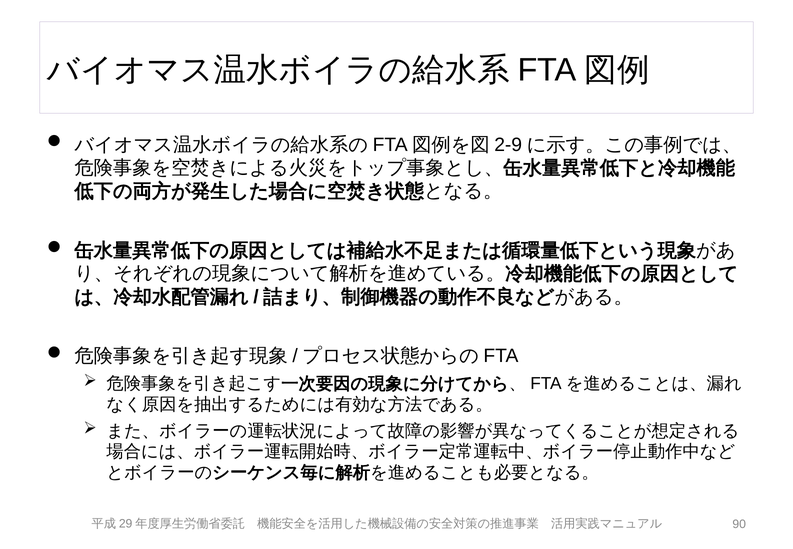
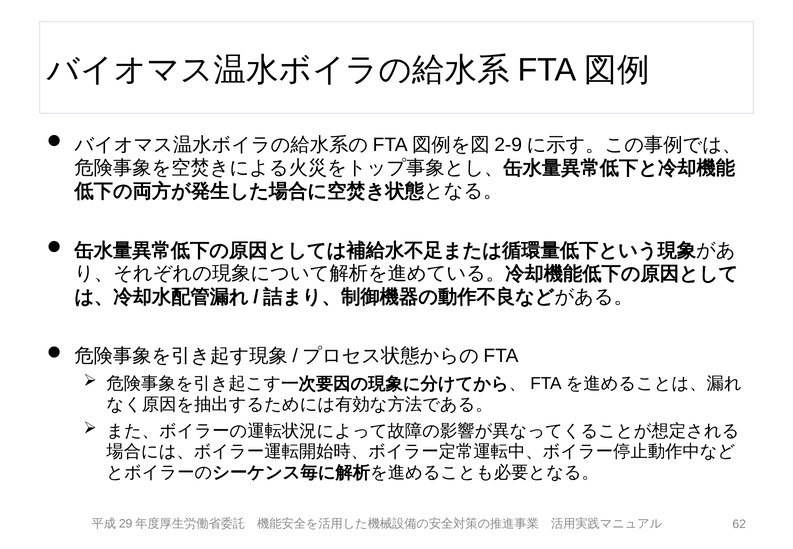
90: 90 -> 62
